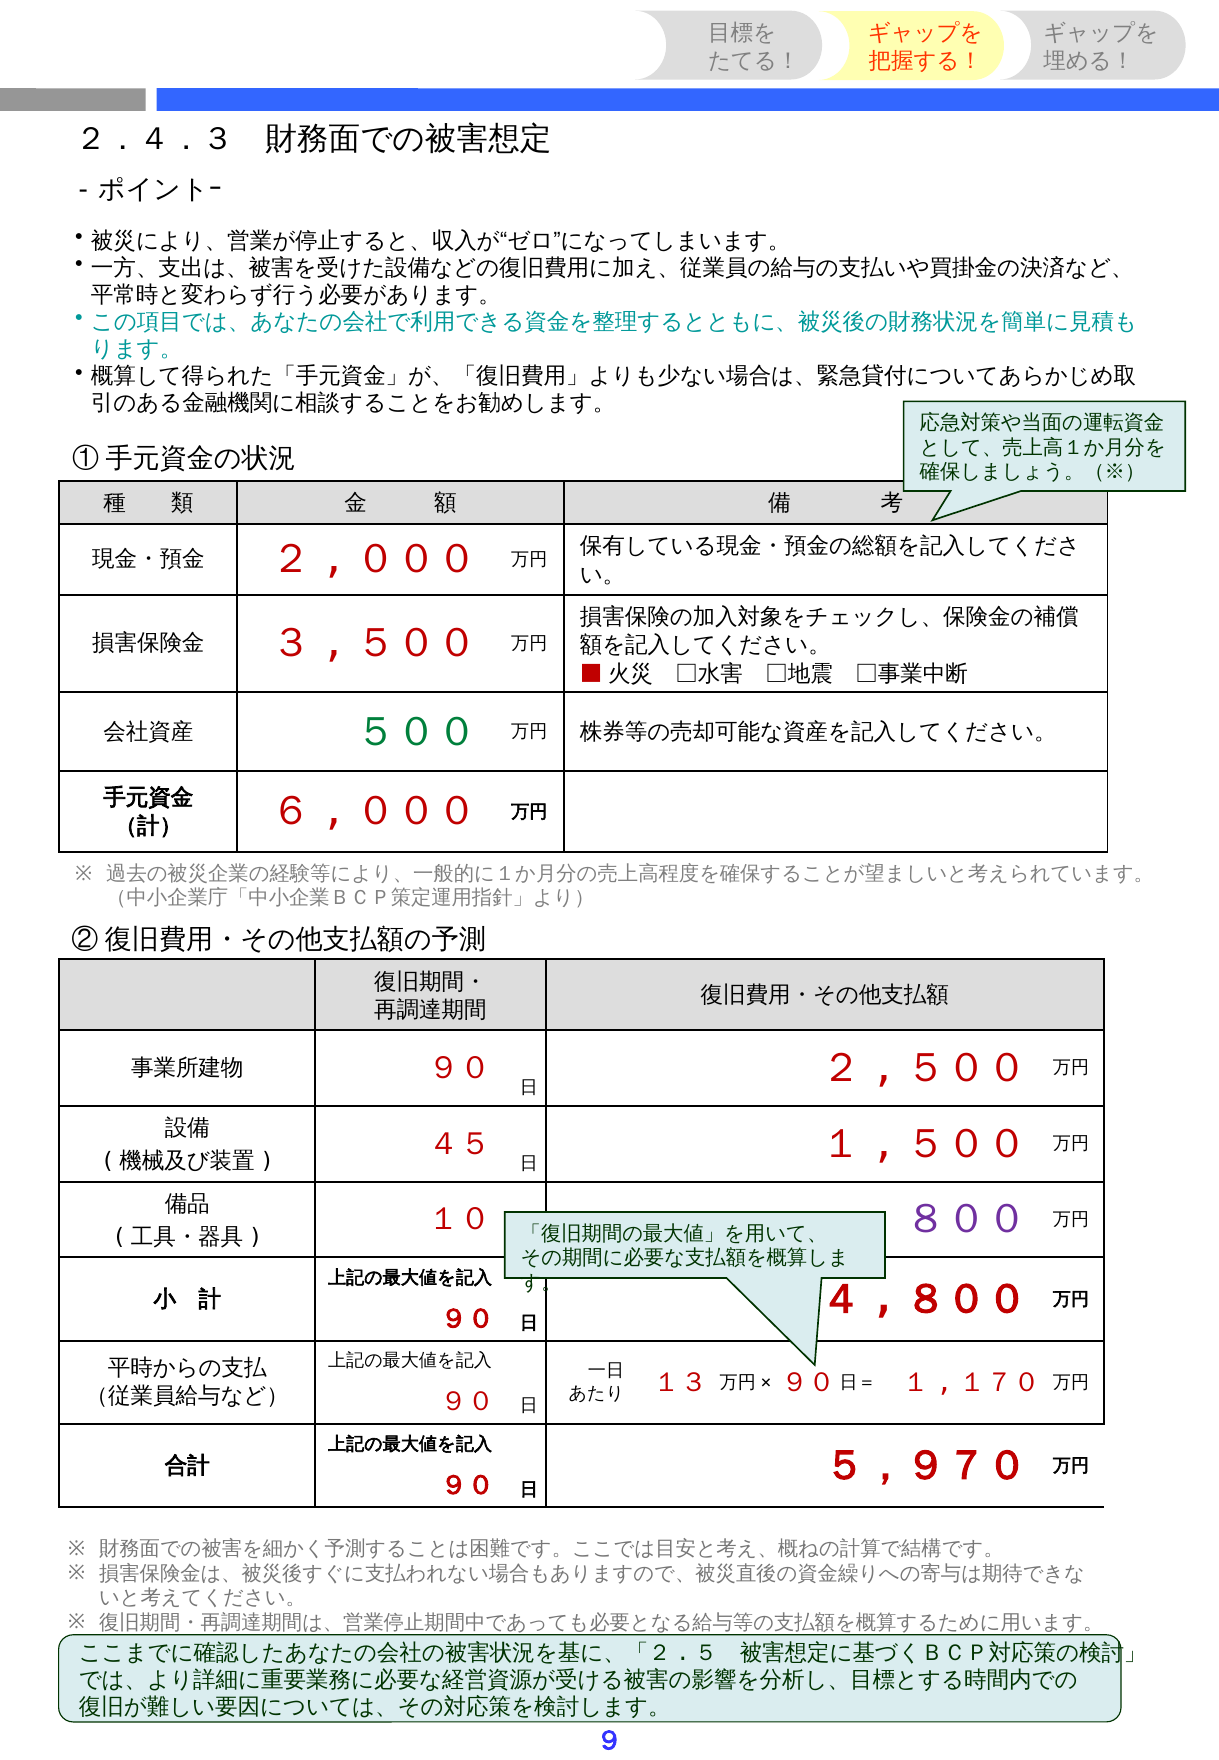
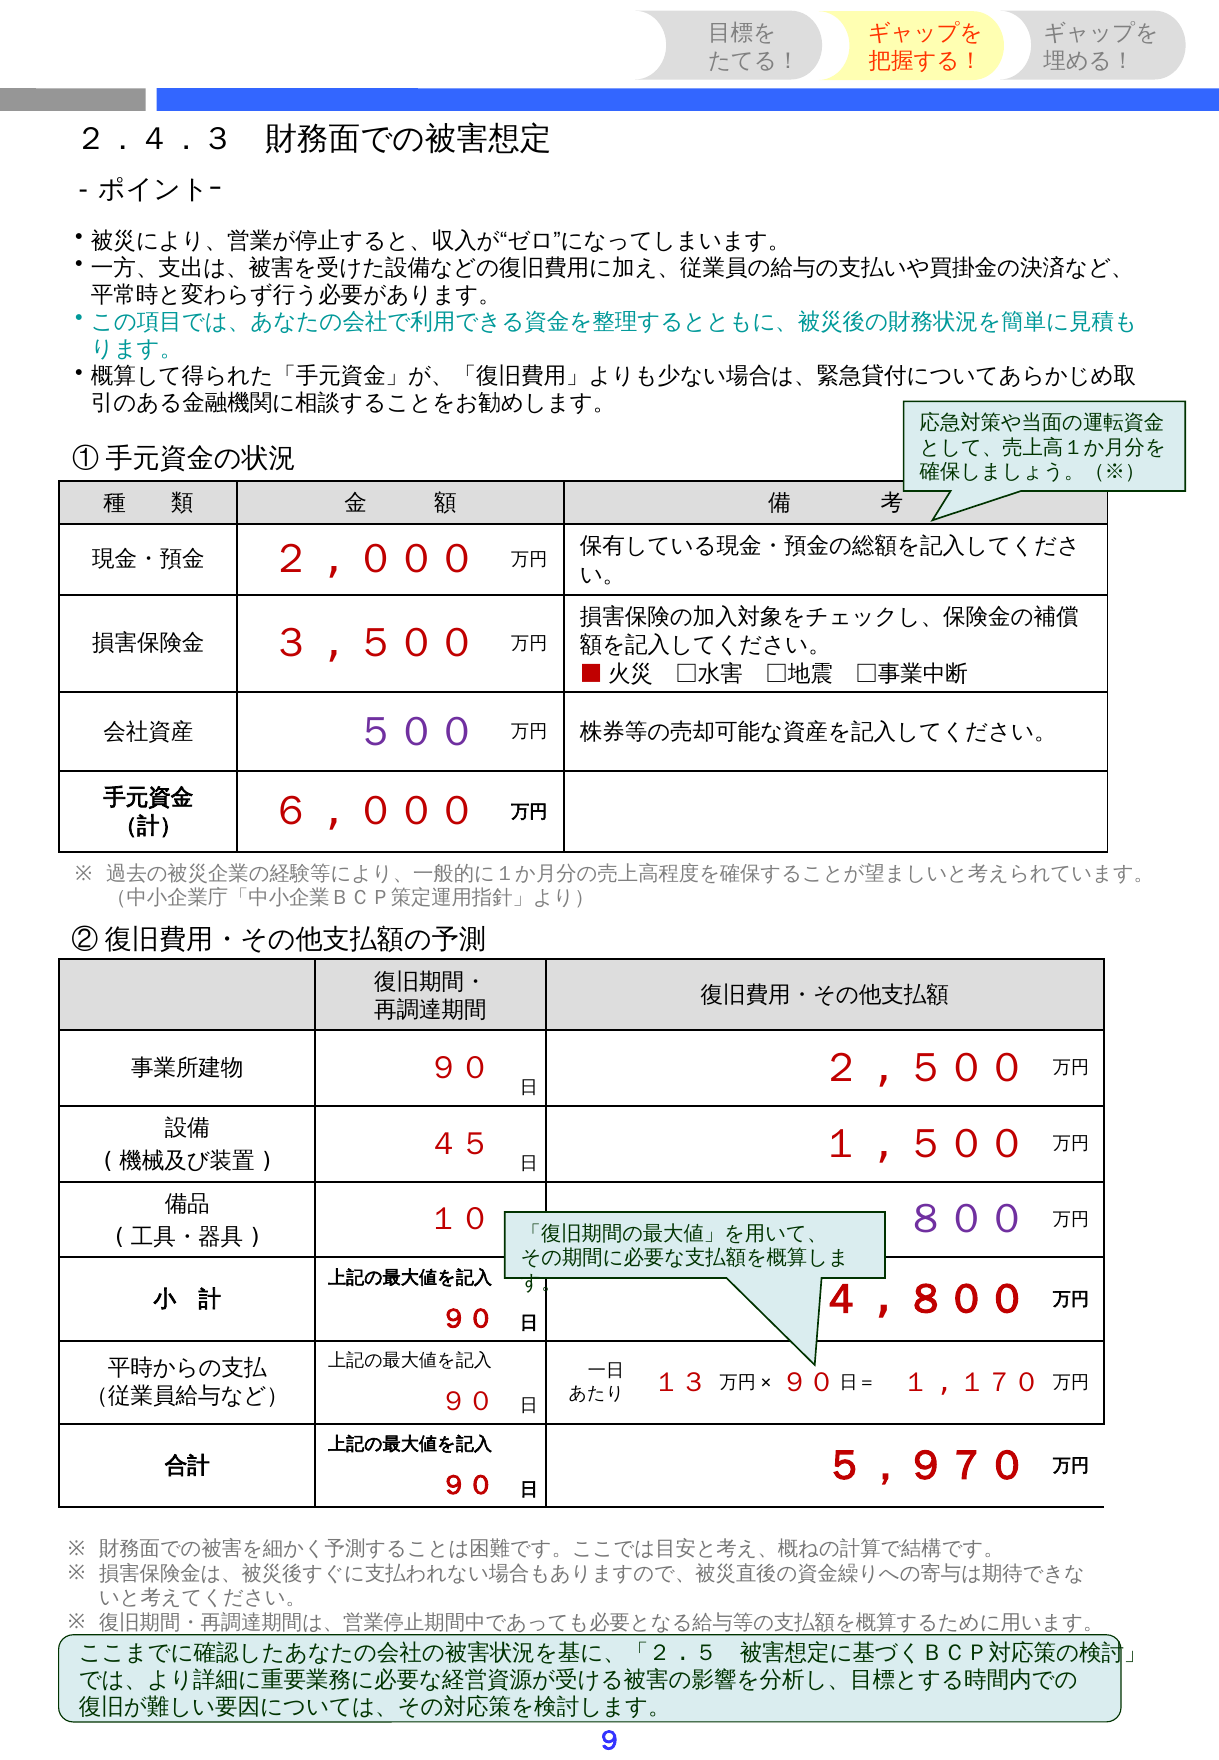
５００ colour: green -> purple
